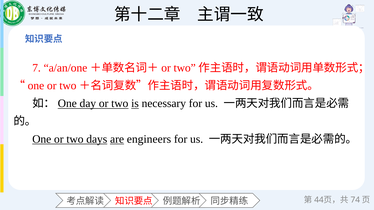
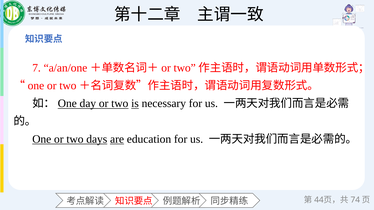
engineers: engineers -> education
